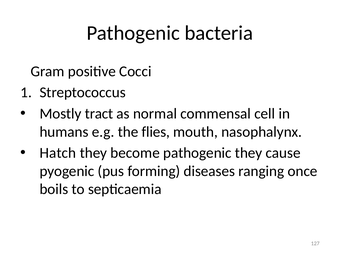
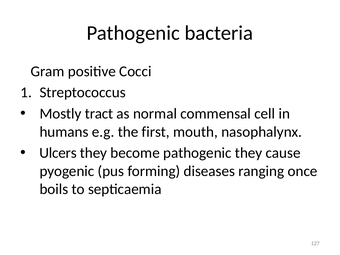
flies: flies -> first
Hatch: Hatch -> Ulcers
